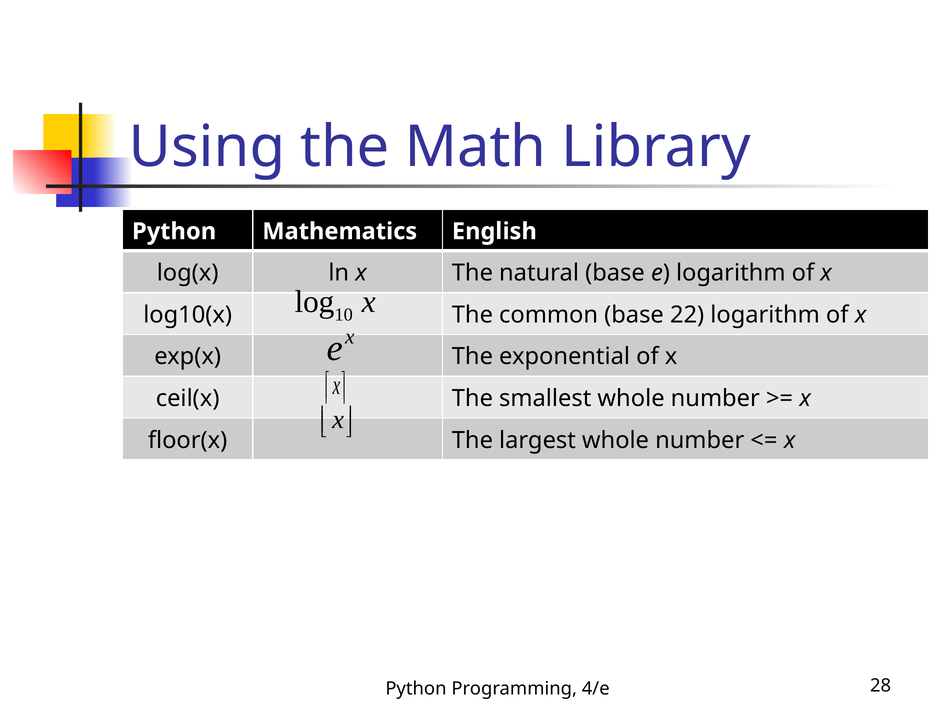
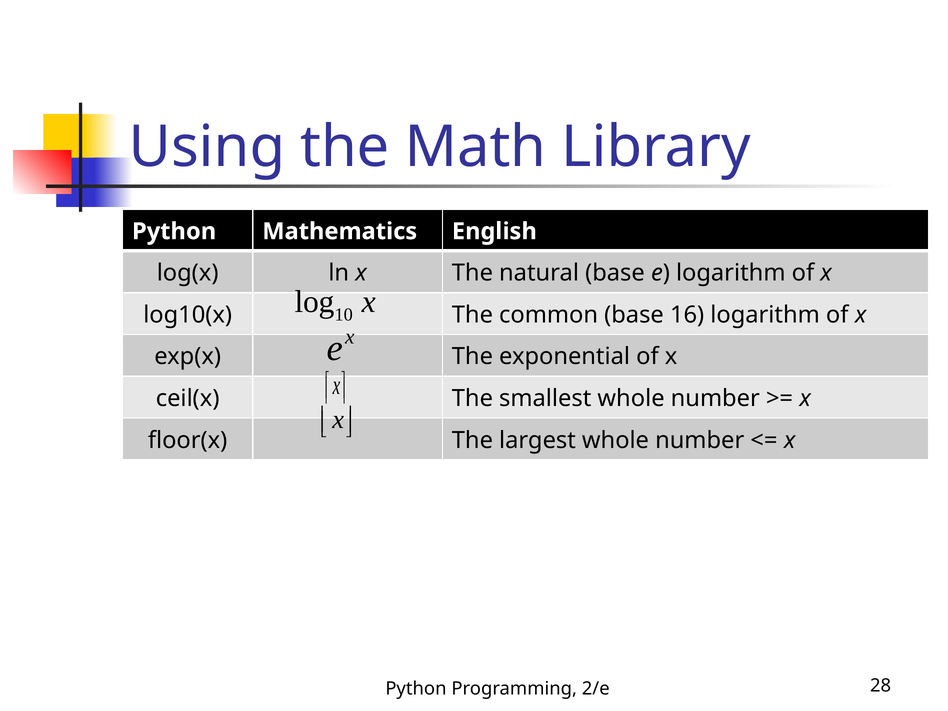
22: 22 -> 16
4/e: 4/e -> 2/e
